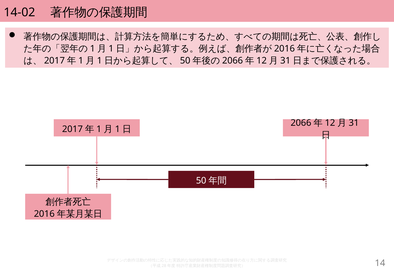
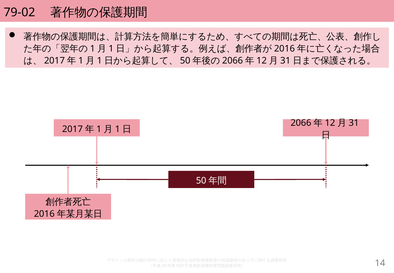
14-02: 14-02 -> 79-02
